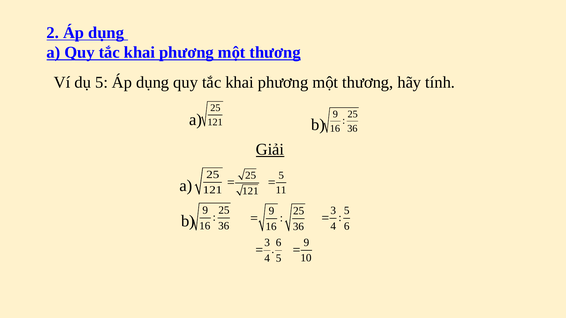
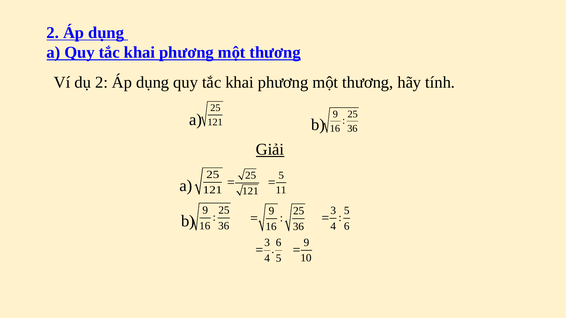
dụ 5: 5 -> 2
